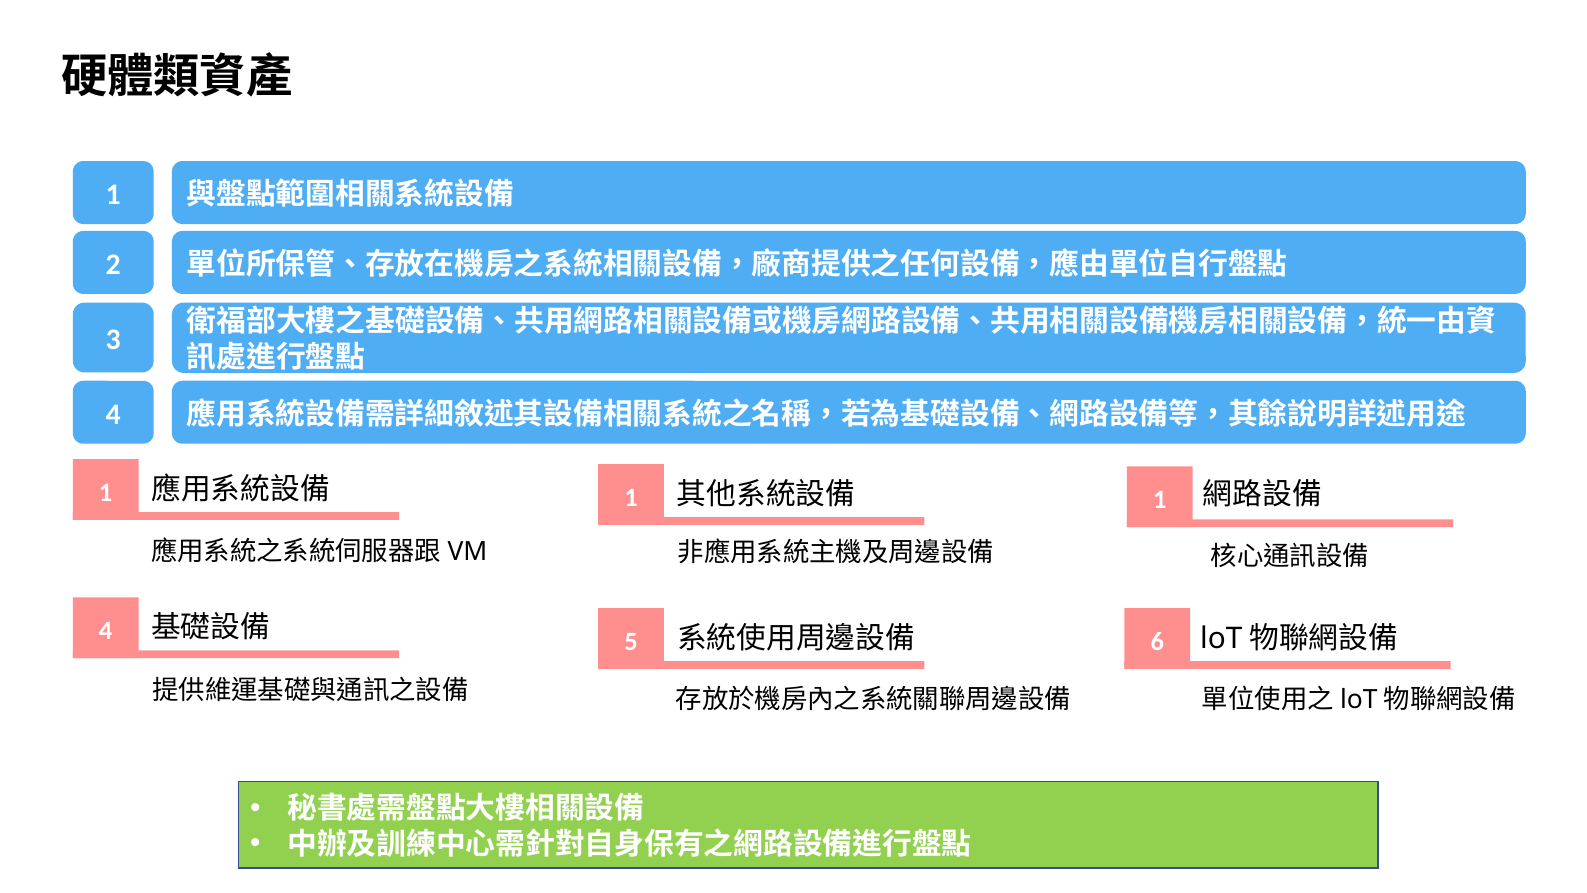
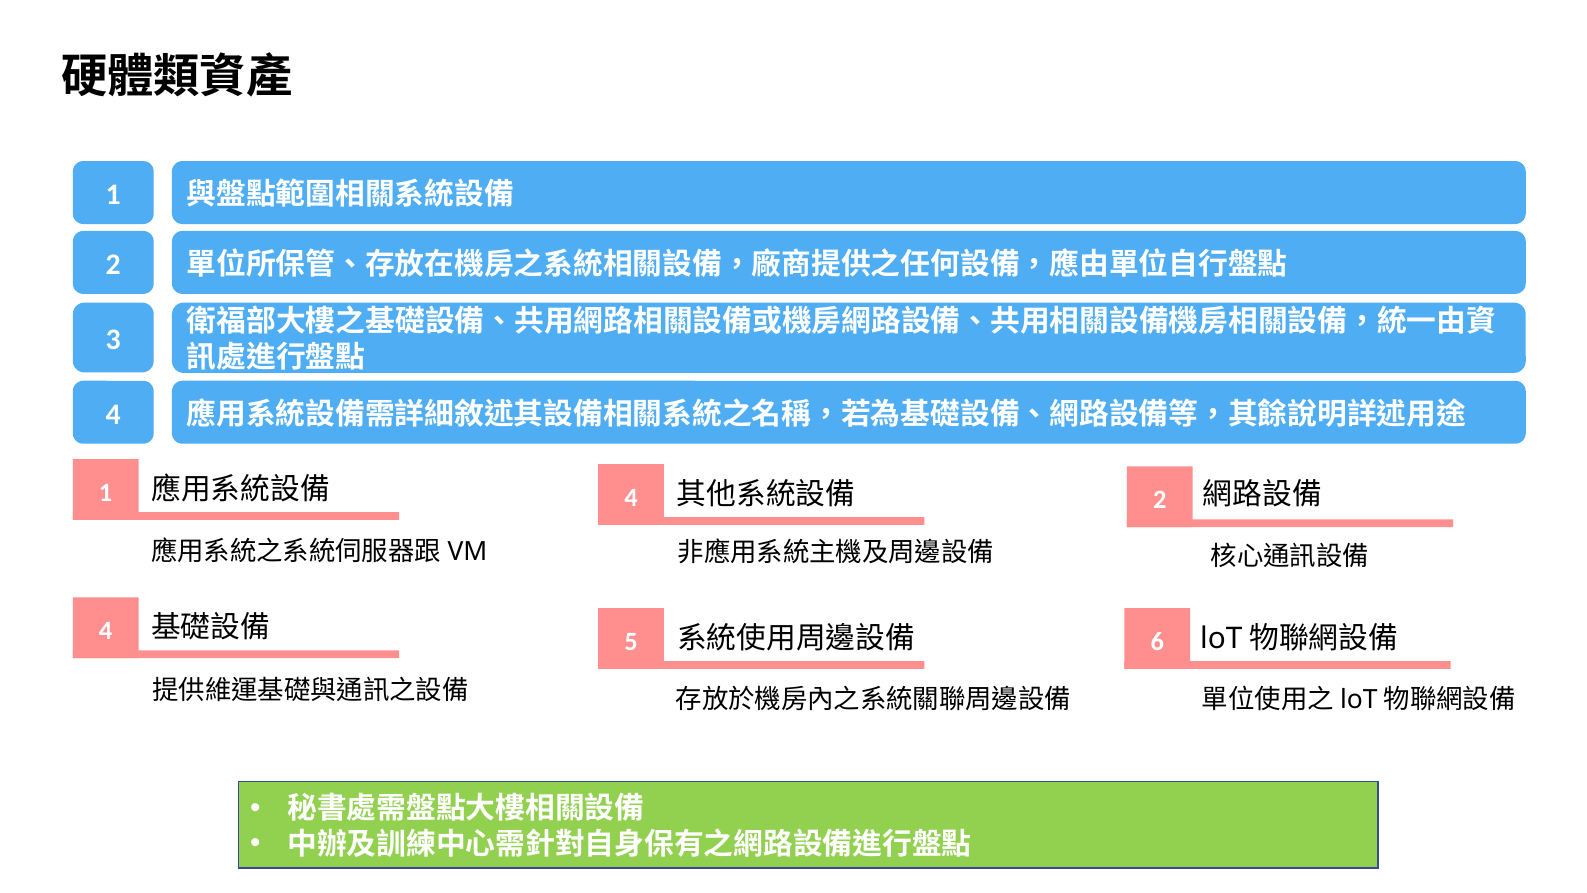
1 at (631, 497): 1 -> 4
1 at (1160, 499): 1 -> 2
